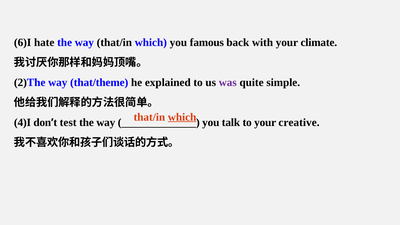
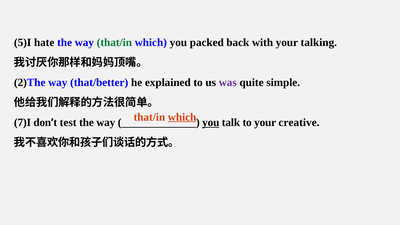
6)I: 6)I -> 5)I
that/in at (114, 43) colour: black -> green
famous: famous -> packed
climate: climate -> talking
that/theme: that/theme -> that/better
4)I: 4)I -> 7)I
you at (211, 123) underline: none -> present
